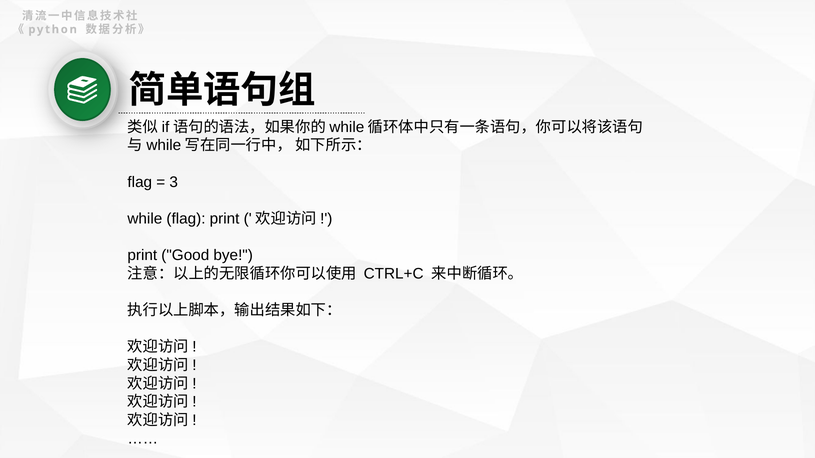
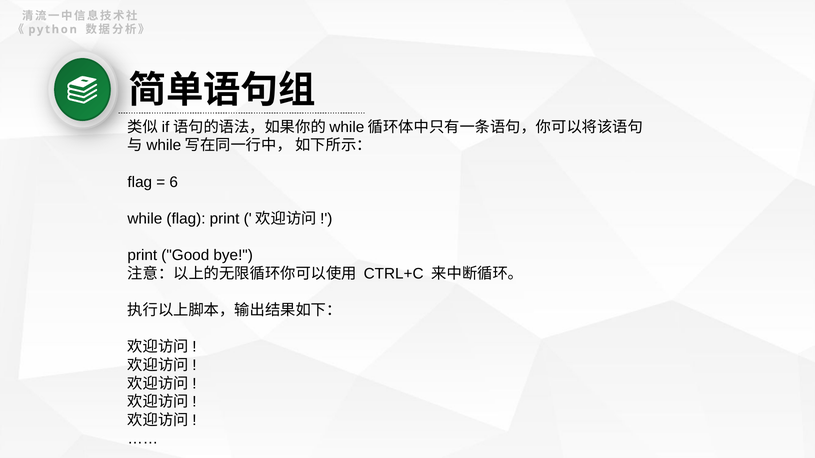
3: 3 -> 6
